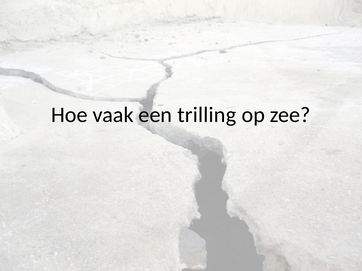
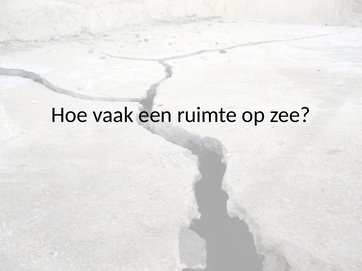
trilling: trilling -> ruimte
